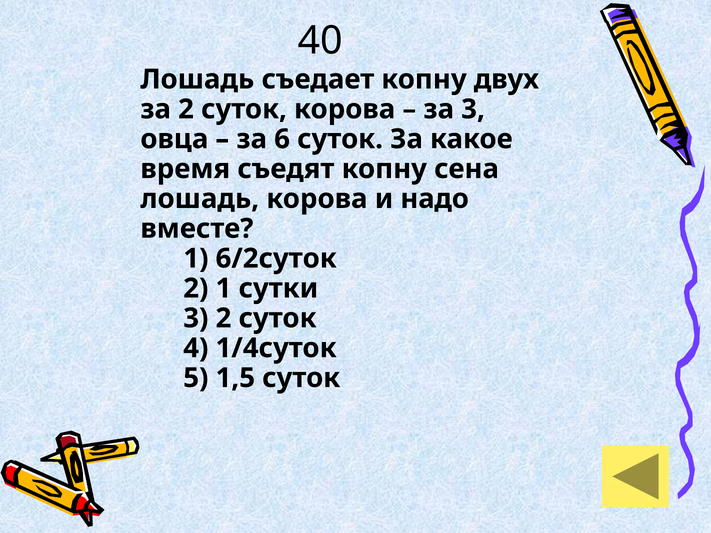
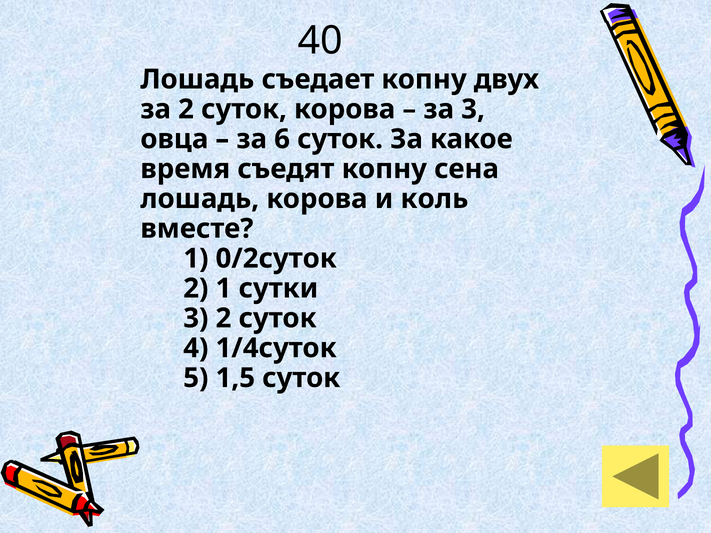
надо: надо -> коль
6/2суток: 6/2суток -> 0/2суток
